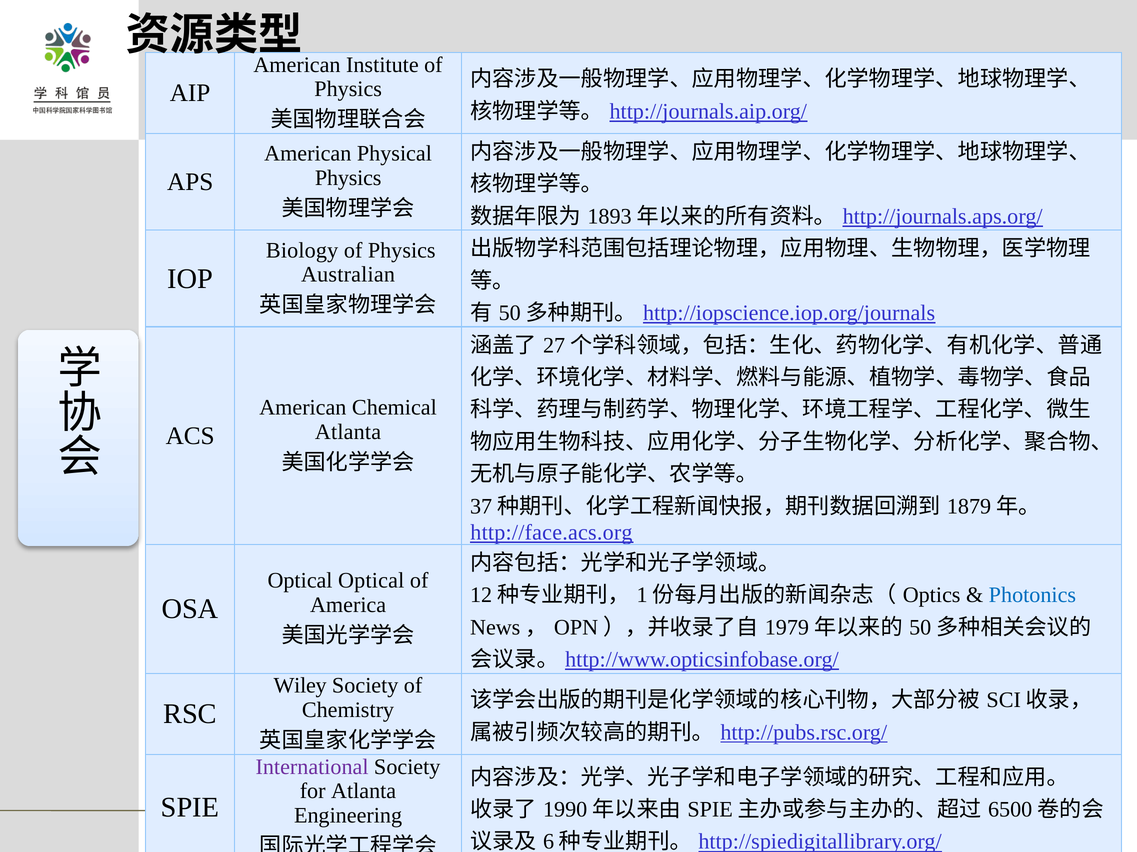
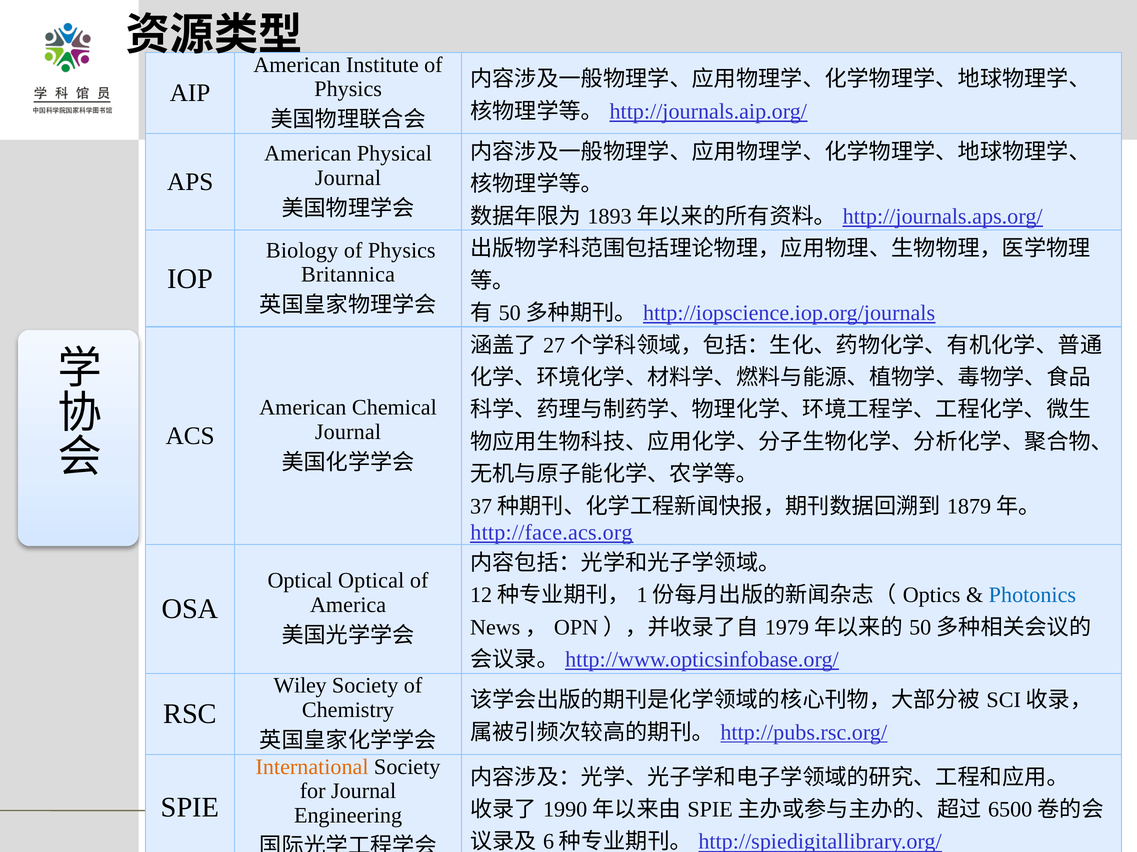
Physics at (348, 178): Physics -> Journal
Australian: Australian -> Britannica
Atlanta at (348, 432): Atlanta -> Journal
International colour: purple -> orange
for Atlanta: Atlanta -> Journal
